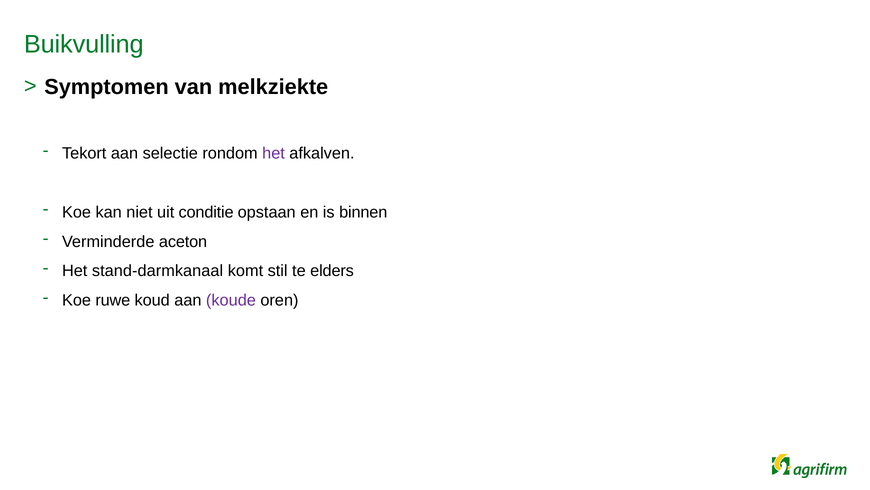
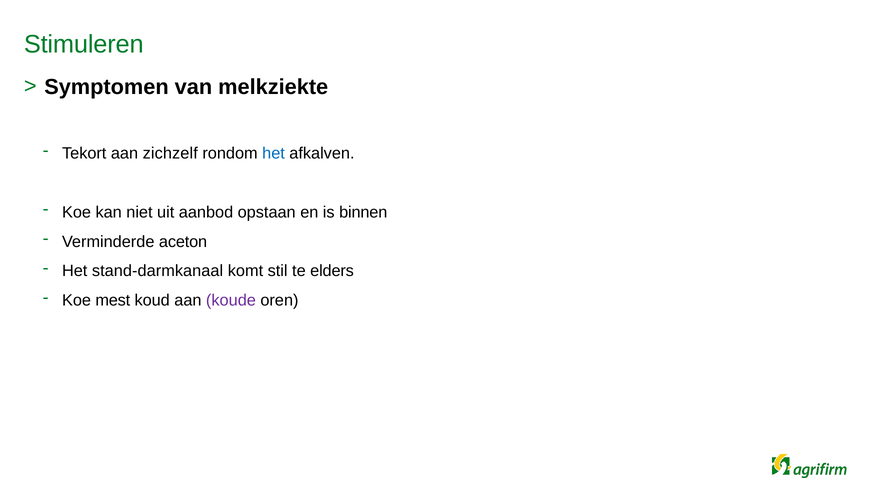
Buikvulling: Buikvulling -> Stimuleren
selectie: selectie -> zichzelf
het at (274, 153) colour: purple -> blue
conditie: conditie -> aanbod
ruwe: ruwe -> mest
